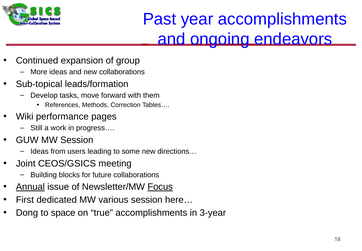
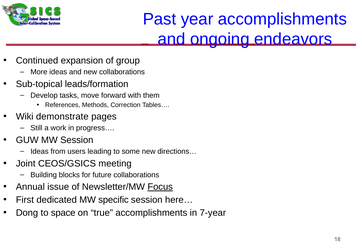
performance: performance -> demonstrate
Annual underline: present -> none
various: various -> specific
3-year: 3-year -> 7-year
